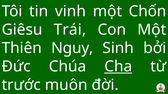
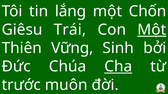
vinh: vinh -> lắng
Một at (152, 30) underline: none -> present
Nguy: Nguy -> Vững
